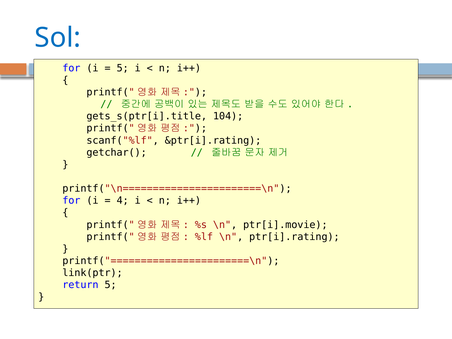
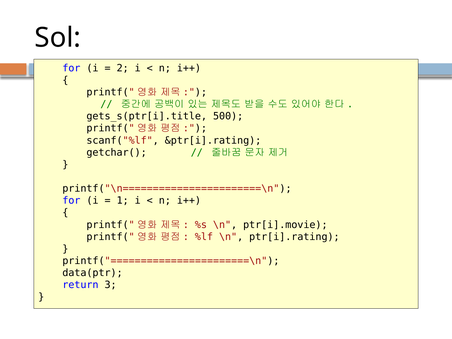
Sol colour: blue -> black
5 at (123, 68): 5 -> 2
104: 104 -> 500
4: 4 -> 1
link(ptr: link(ptr -> data(ptr
return 5: 5 -> 3
